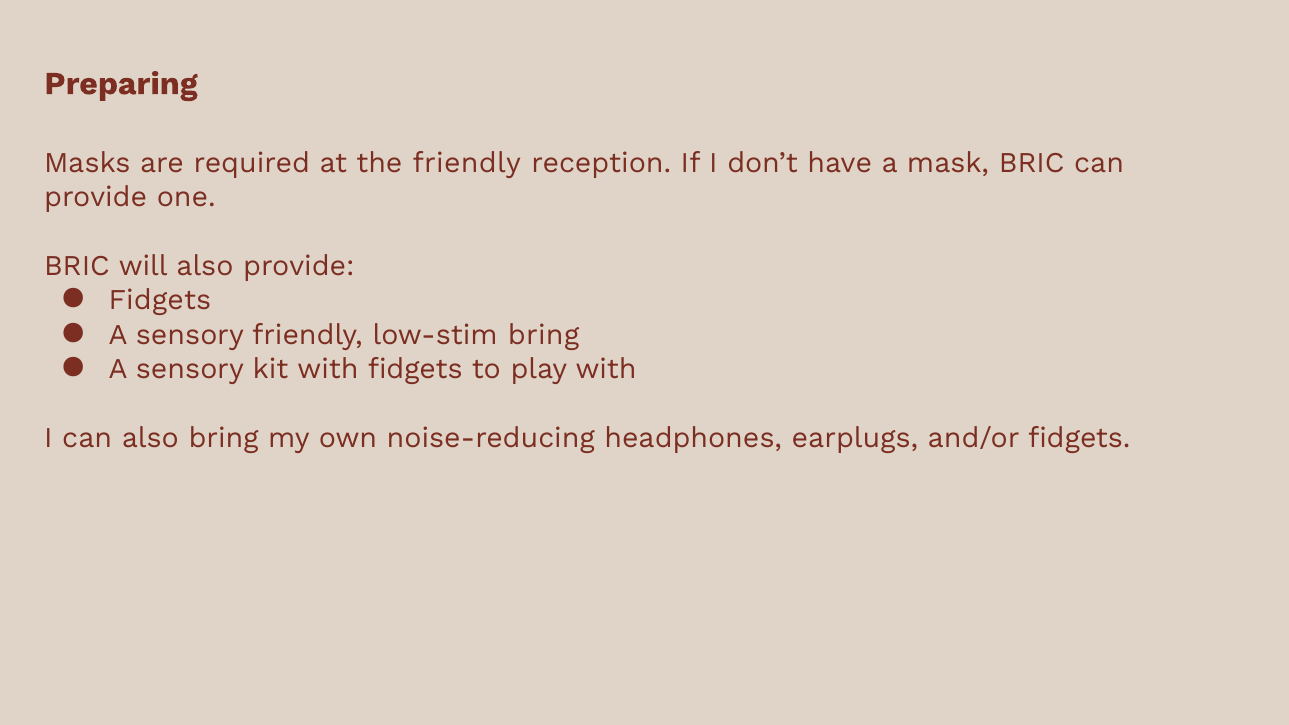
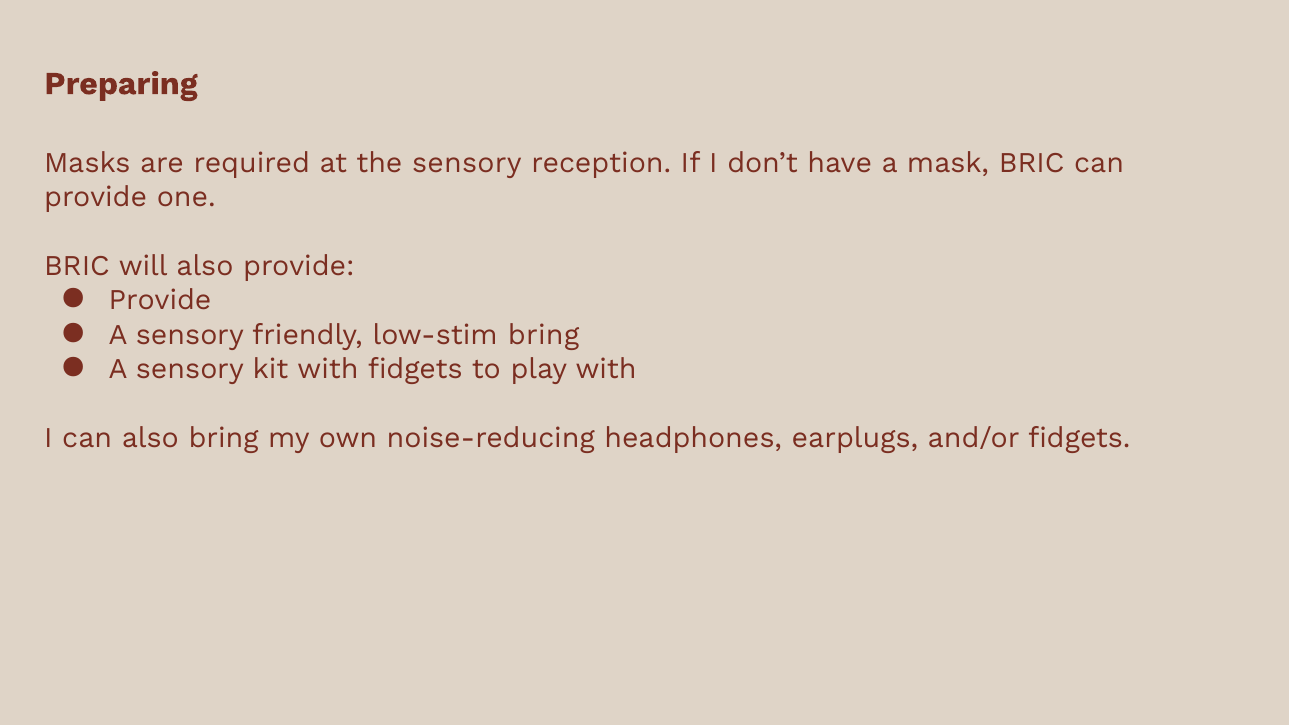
the friendly: friendly -> sensory
Fidgets at (160, 300): Fidgets -> Provide
